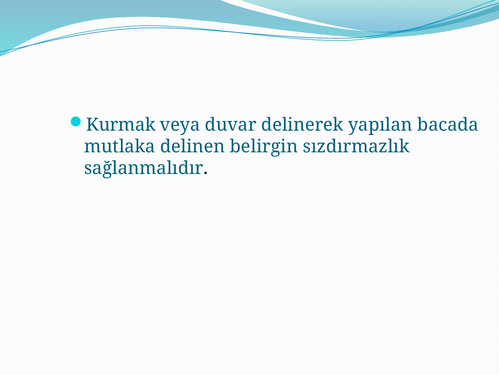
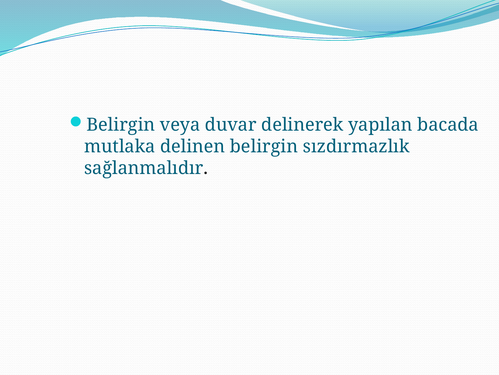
Kurmak at (121, 125): Kurmak -> Belirgin
